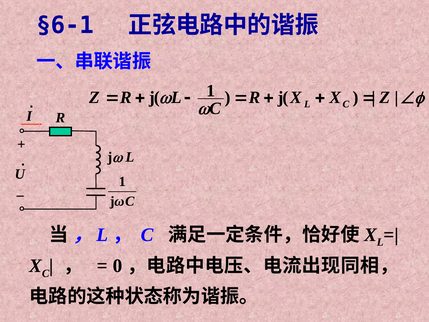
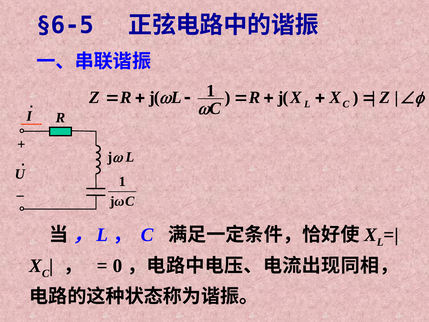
§6-1: §6-1 -> §6-5
